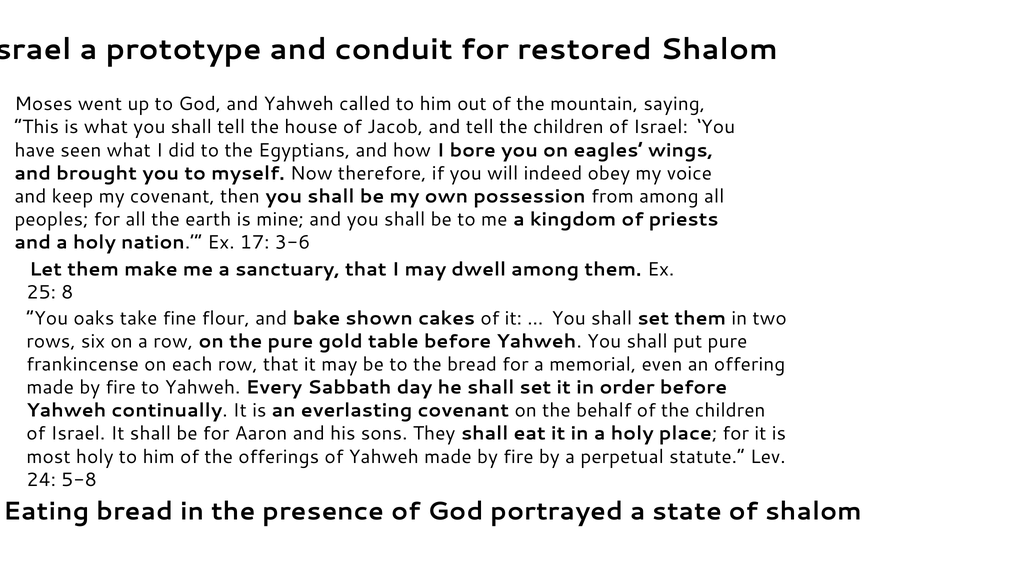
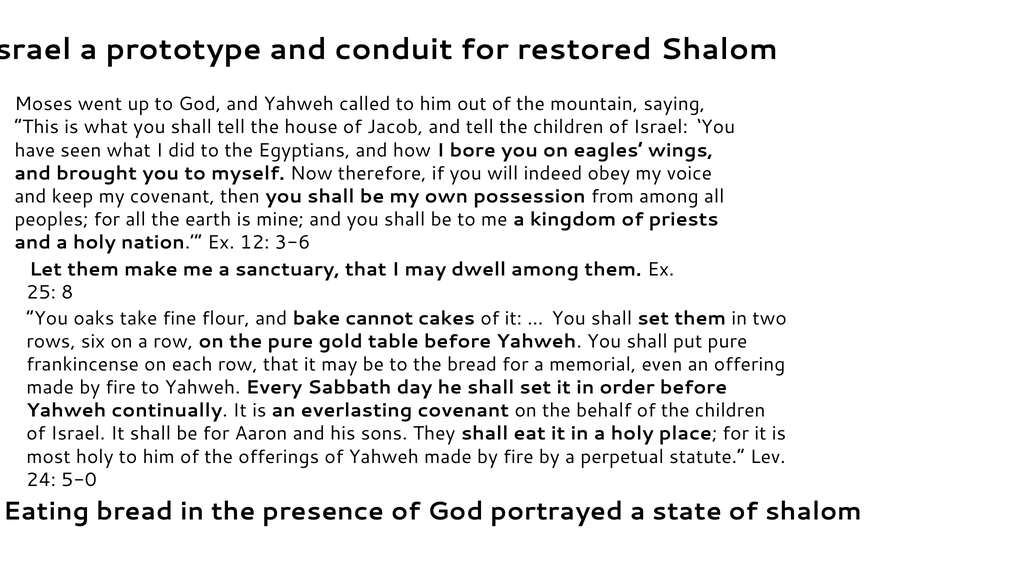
17: 17 -> 12
shown: shown -> cannot
5-8: 5-8 -> 5-0
